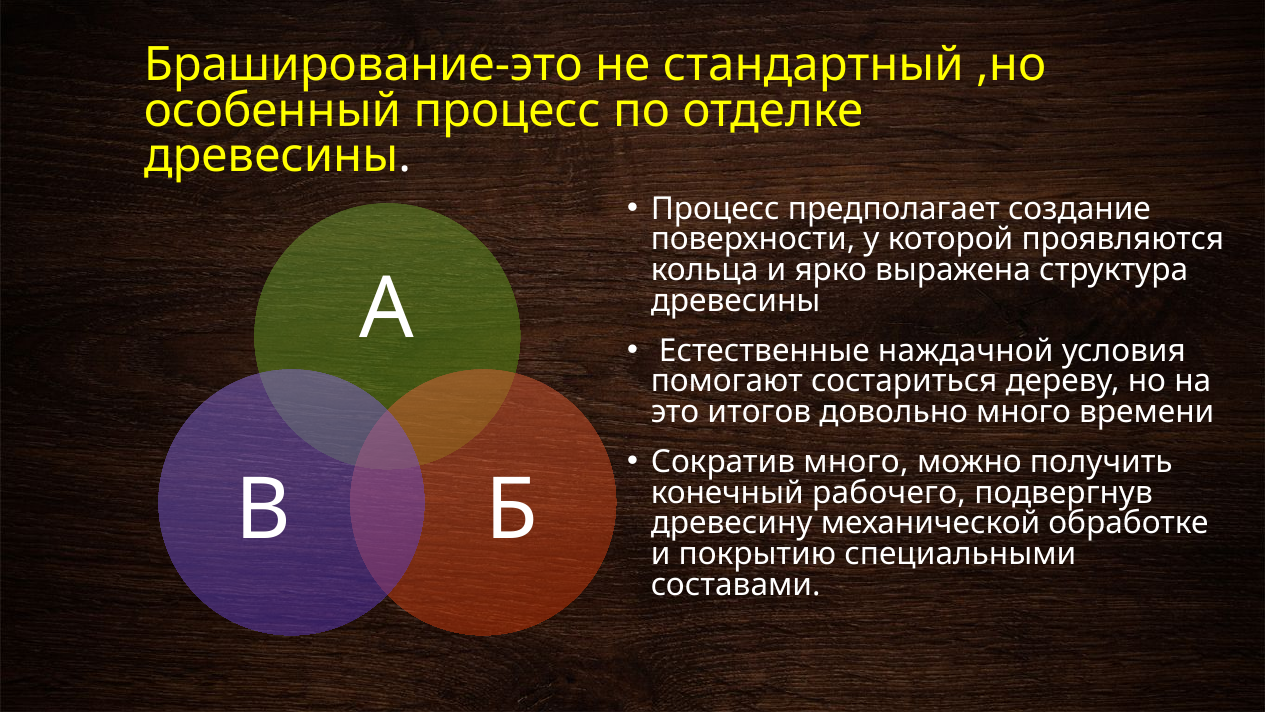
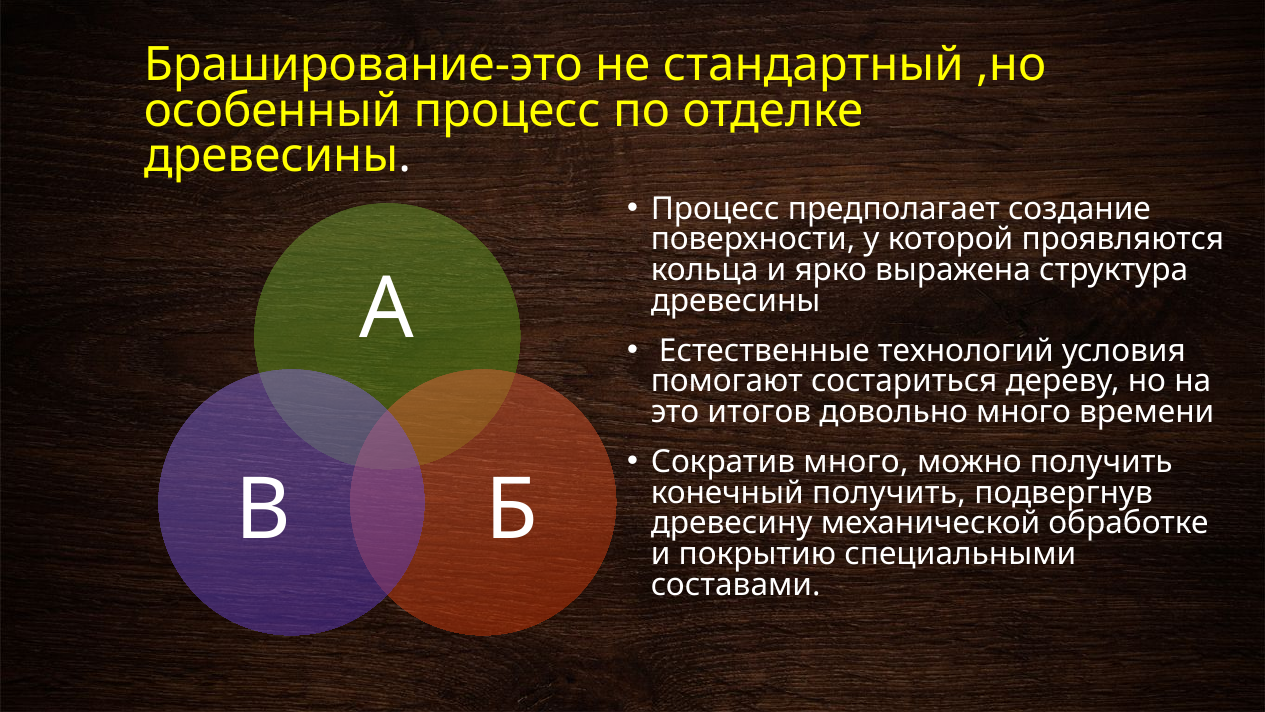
наждачной: наждачной -> технологий
конечный рабочего: рабочего -> получить
